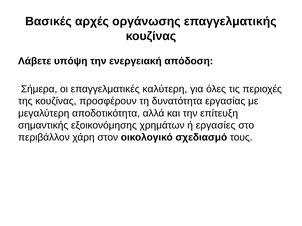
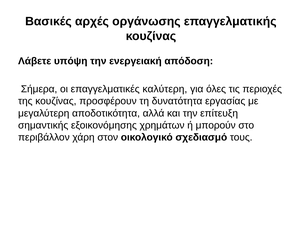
εργασίες: εργασίες -> μπορούν
